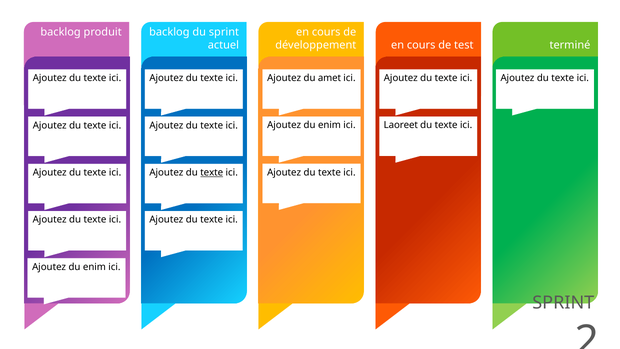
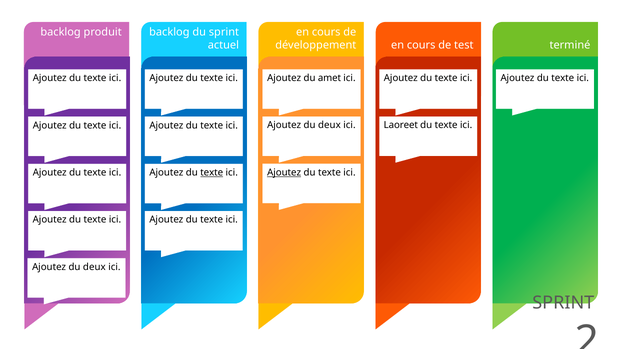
enim at (329, 125): enim -> deux
Ajoutez at (284, 172) underline: none -> present
enim at (94, 267): enim -> deux
